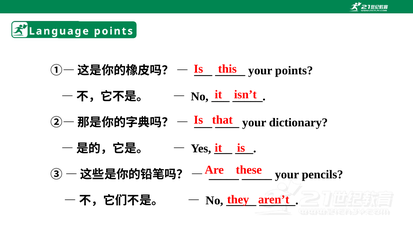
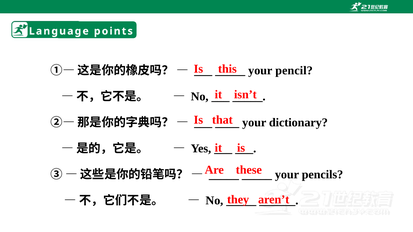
your points: points -> pencil
